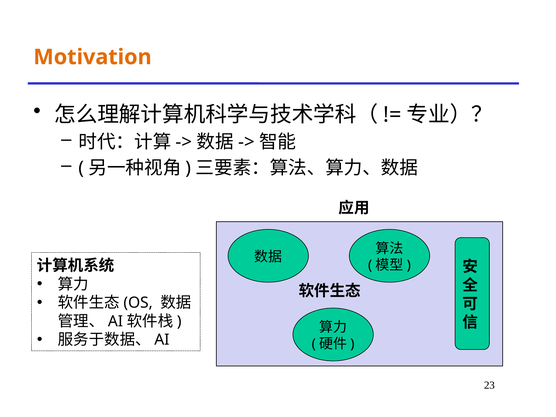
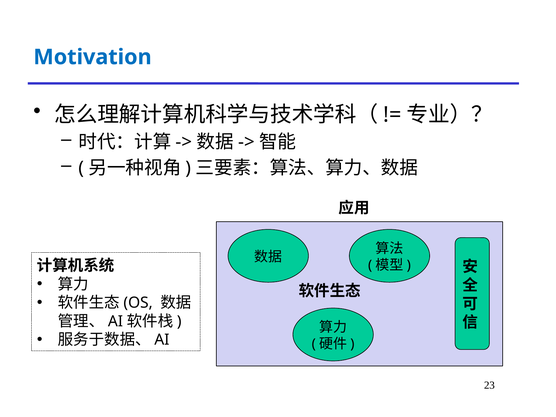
Motivation colour: orange -> blue
